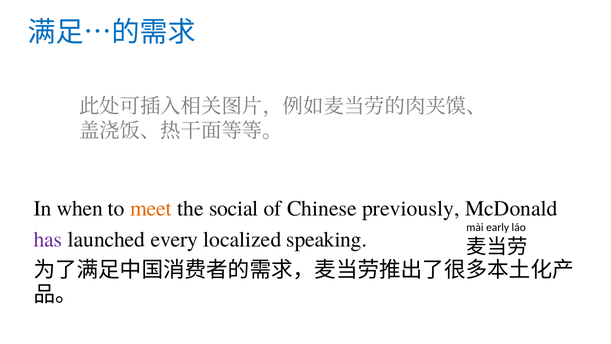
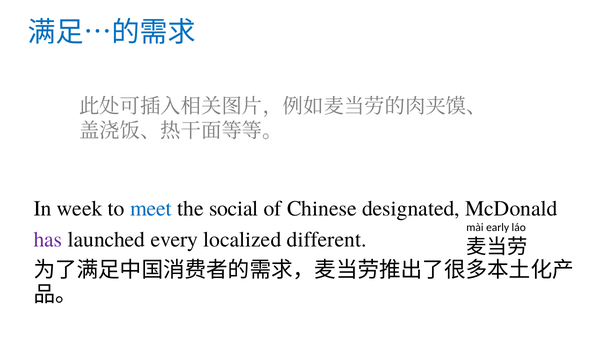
when: when -> week
meet colour: orange -> blue
previously: previously -> designated
speaking: speaking -> different
